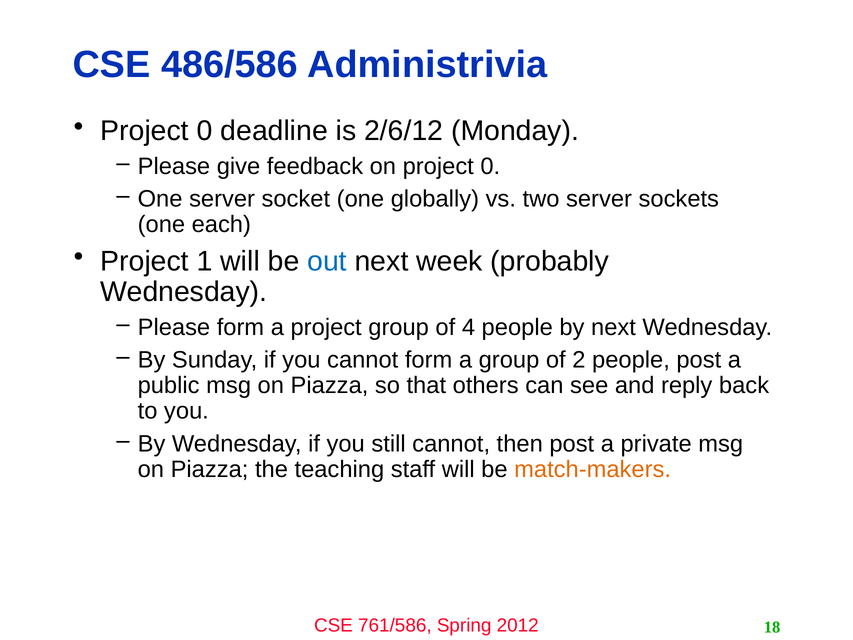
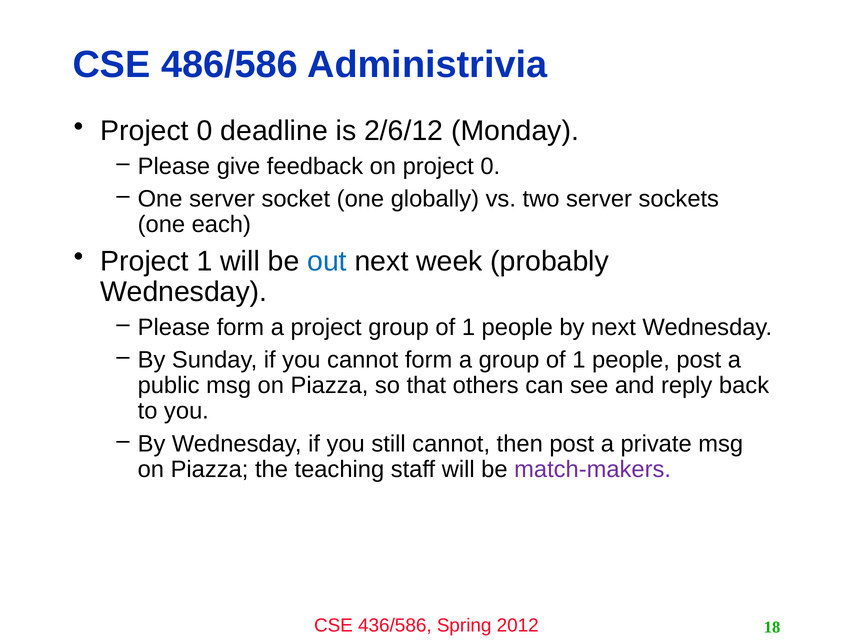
project group of 4: 4 -> 1
a group of 2: 2 -> 1
match-makers colour: orange -> purple
761/586: 761/586 -> 436/586
